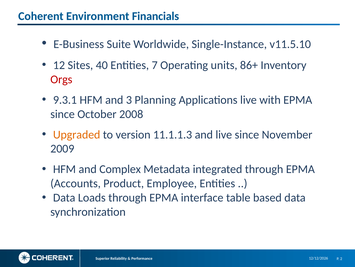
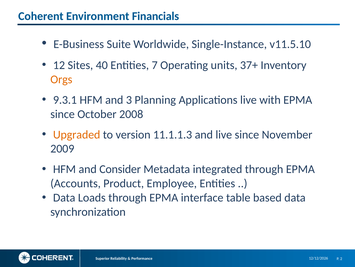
86+: 86+ -> 37+
Orgs colour: red -> orange
Complex: Complex -> Consider
